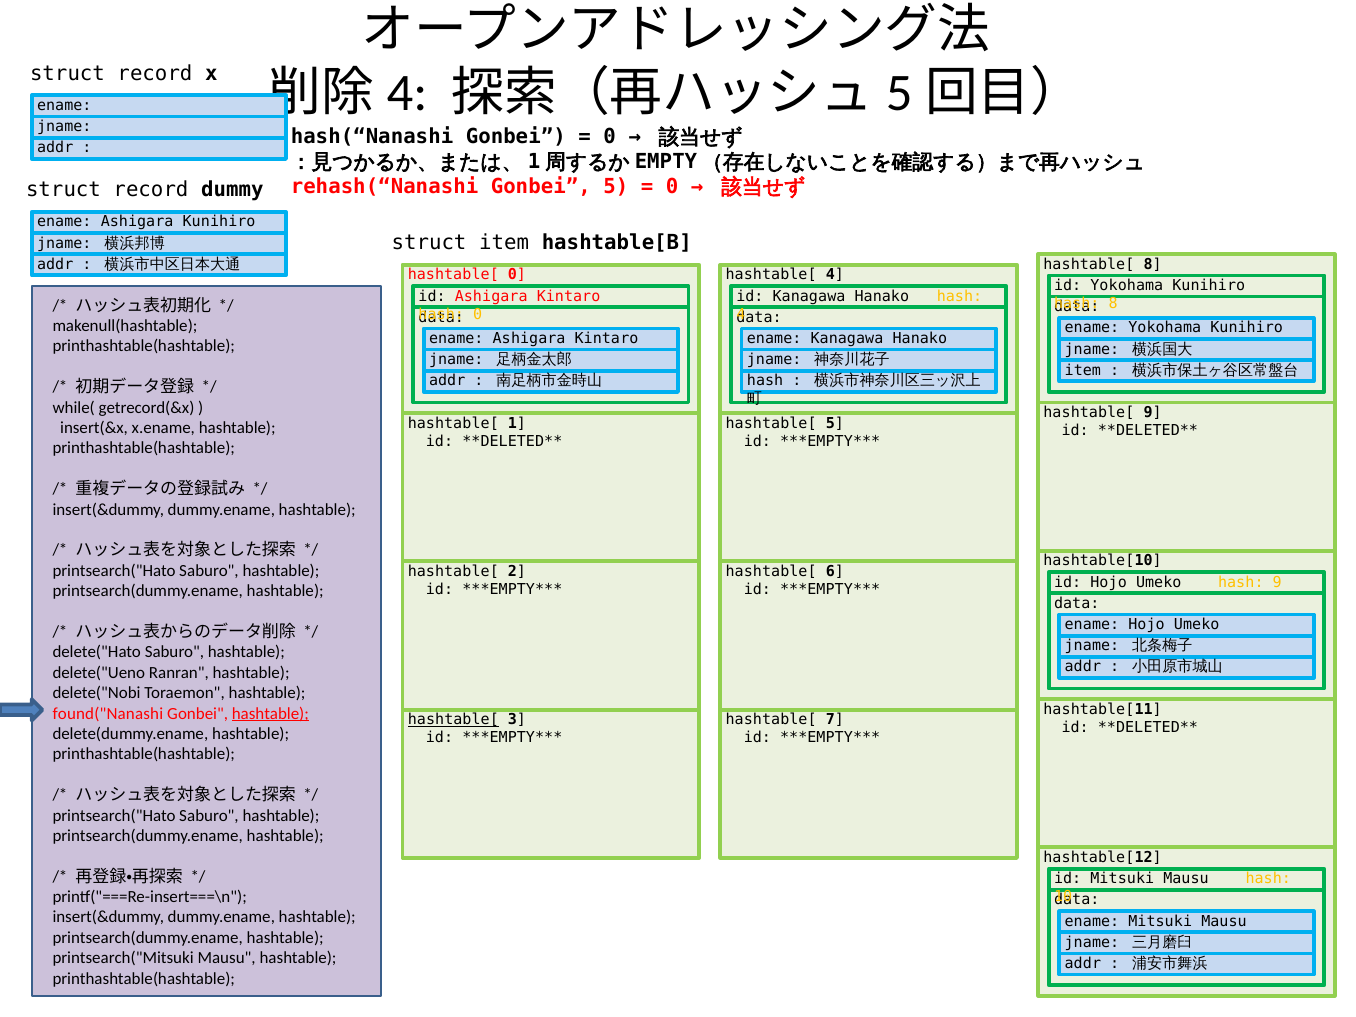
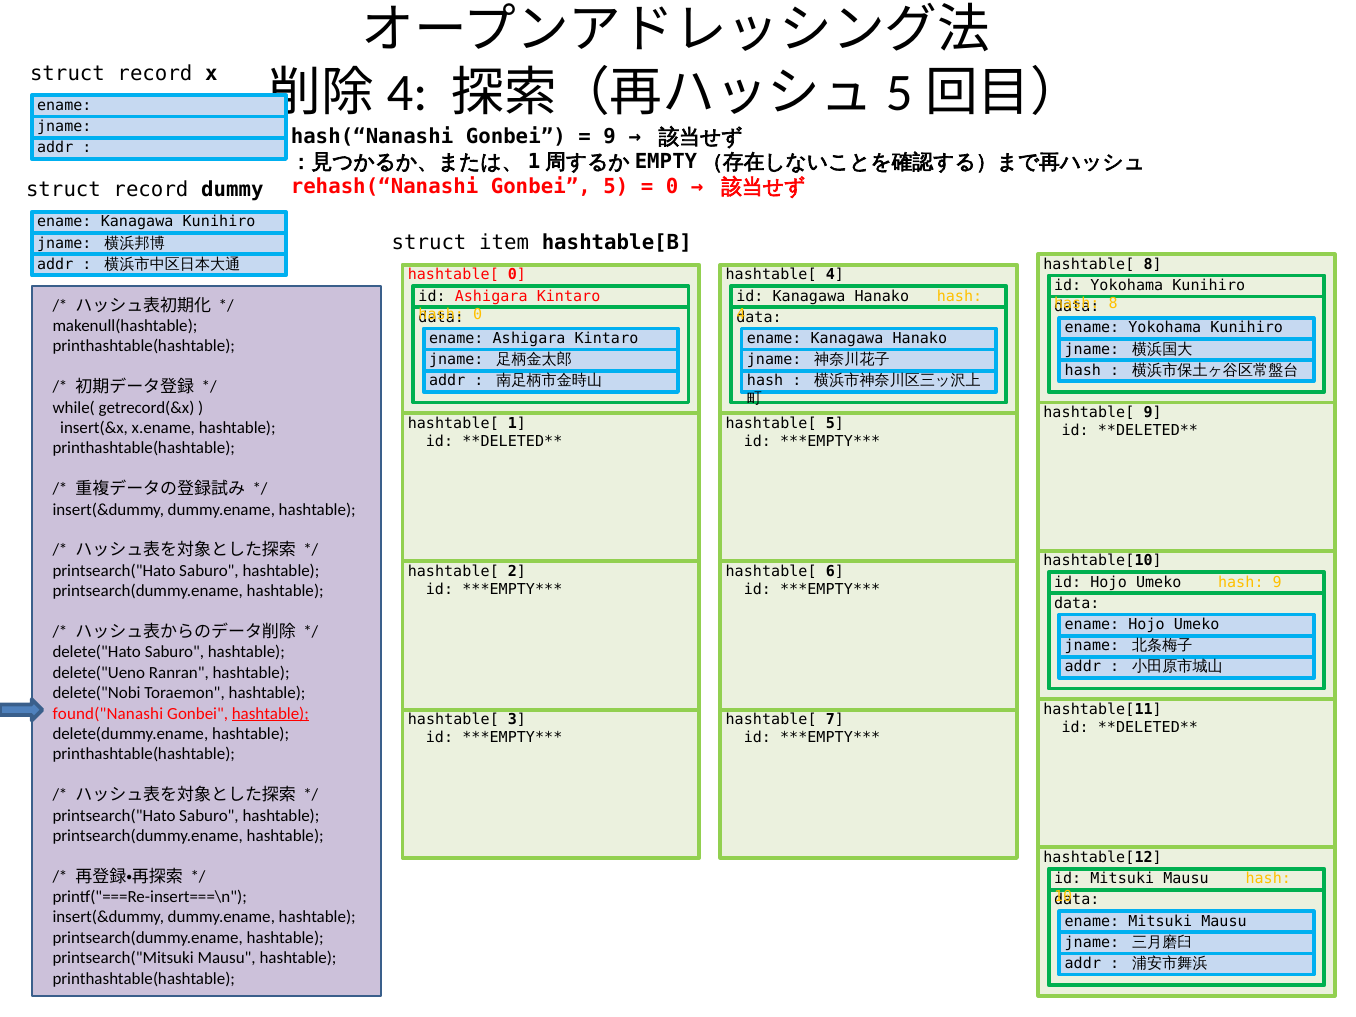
0 at (610, 137): 0 -> 9
Ashigara at (137, 222): Ashigara -> Kanagawa
item at (1083, 370): item -> hash
hashtable[ at (453, 720) underline: present -> none
